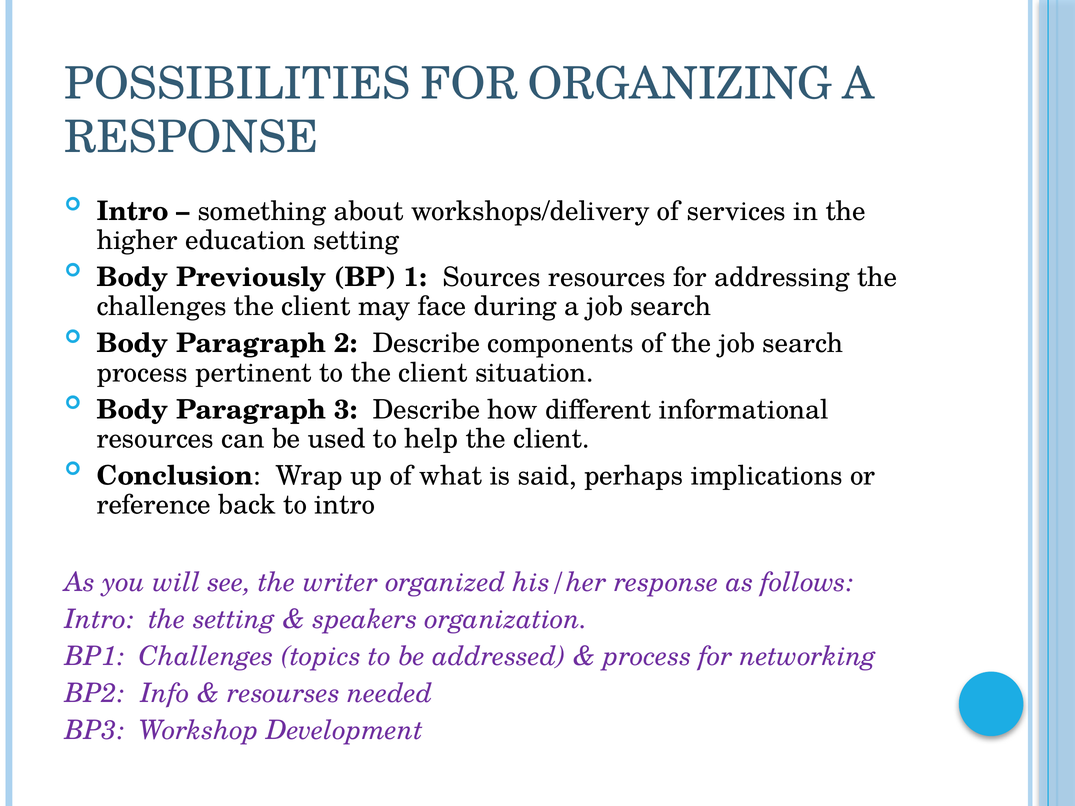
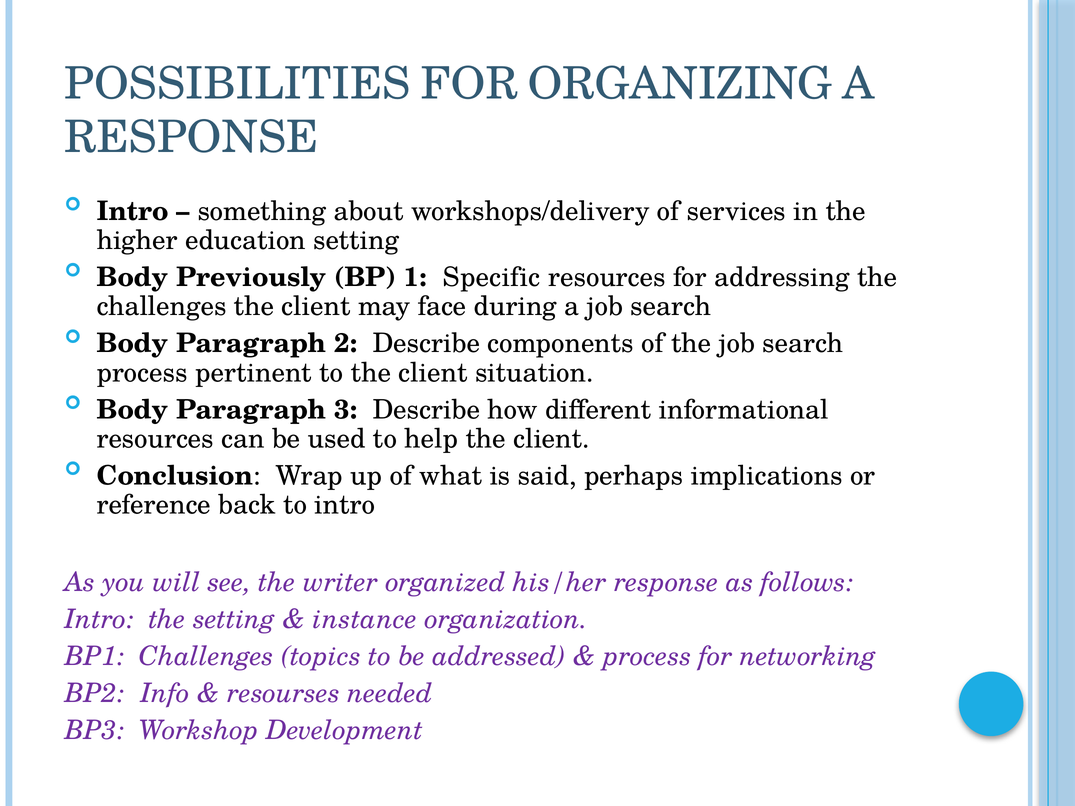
Sources: Sources -> Specific
speakers: speakers -> instance
